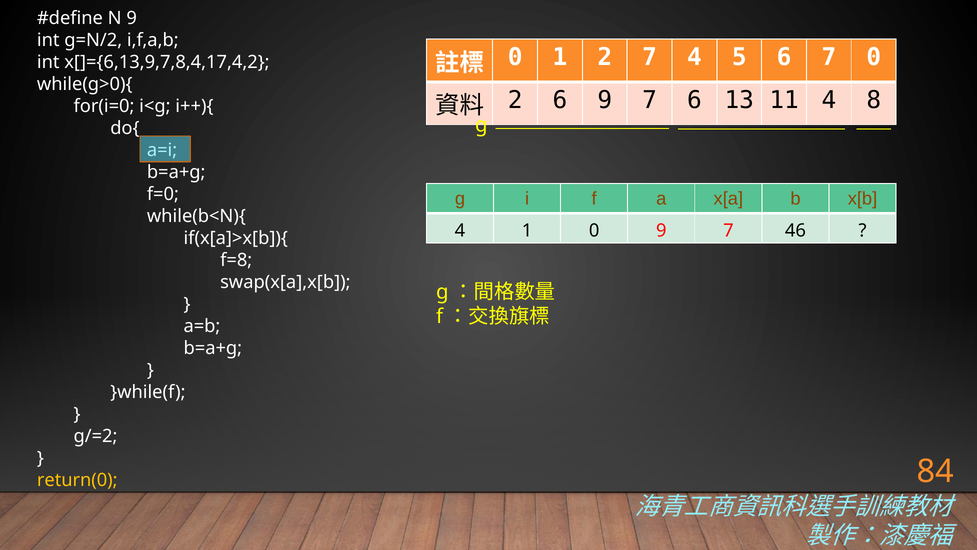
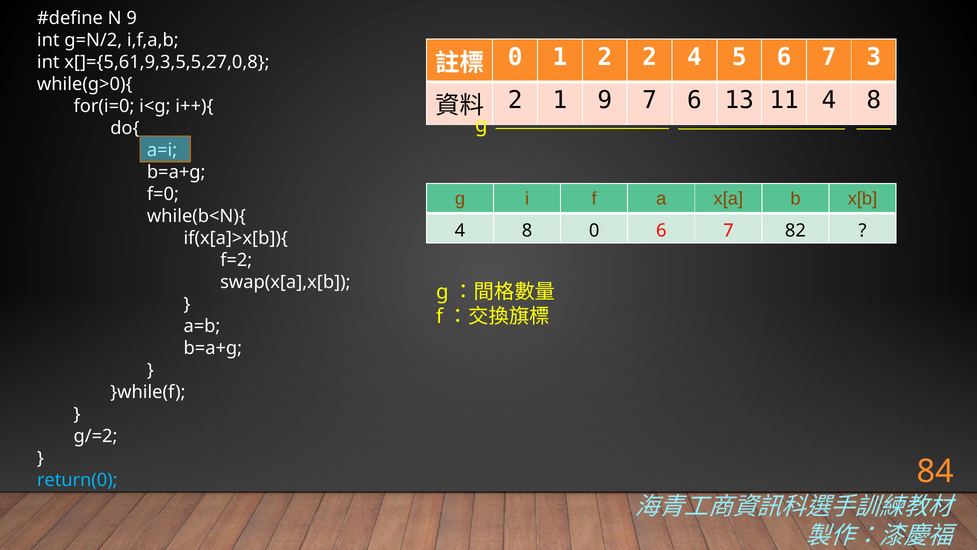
2 7: 7 -> 2
7 0: 0 -> 3
x[]={6,13,9,7,8,4,17,4,2: x[]={6,13,9,7,8,4,17,4,2 -> x[]={5,61,9,3,5,5,27,0,8
2 6: 6 -> 1
1 at (527, 230): 1 -> 8
0 9: 9 -> 6
46: 46 -> 82
f=8: f=8 -> f=2
return(0 colour: yellow -> light blue
